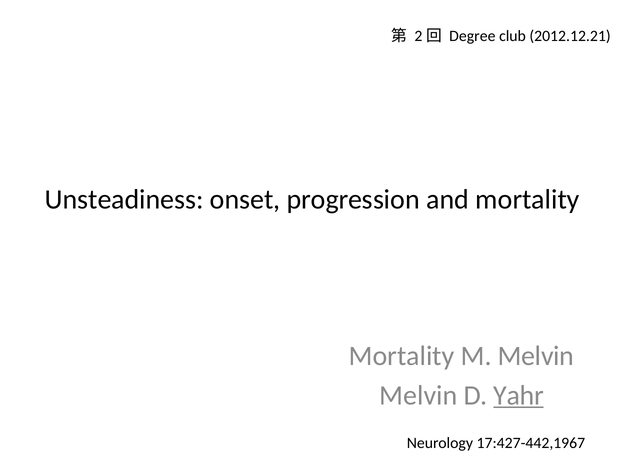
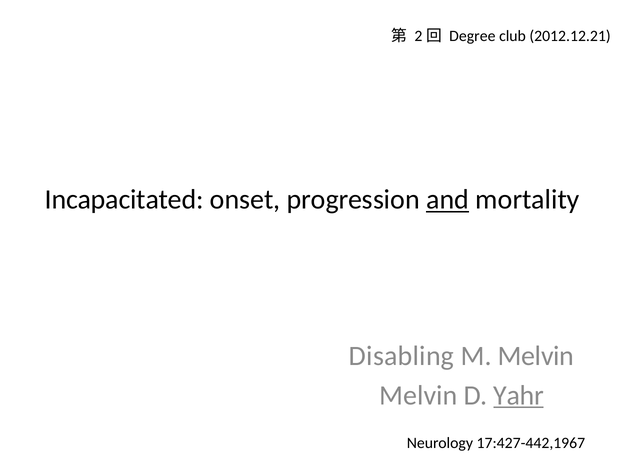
Unsteadiness: Unsteadiness -> Incapacitated
and underline: none -> present
Mortality at (402, 356): Mortality -> Disabling
